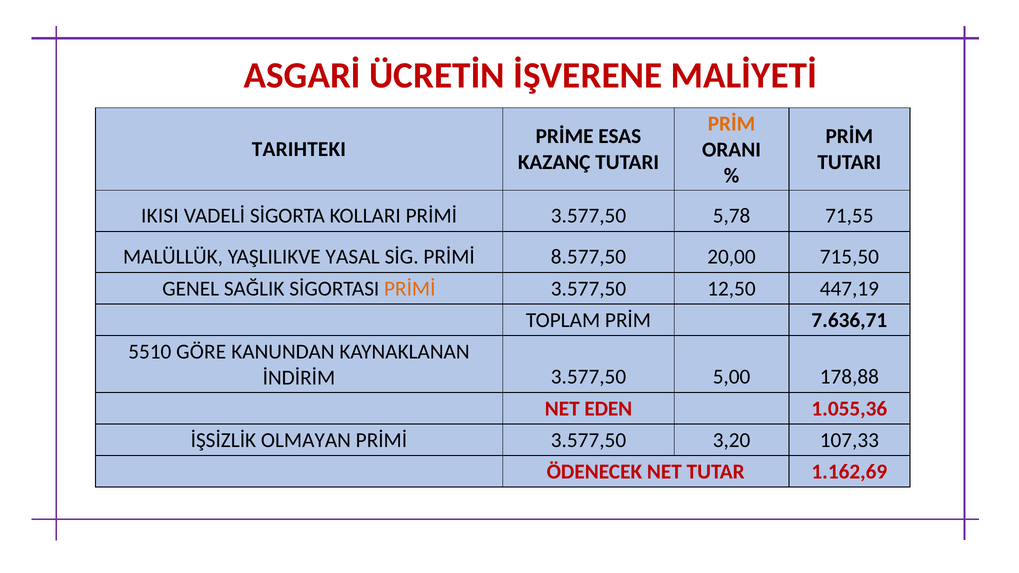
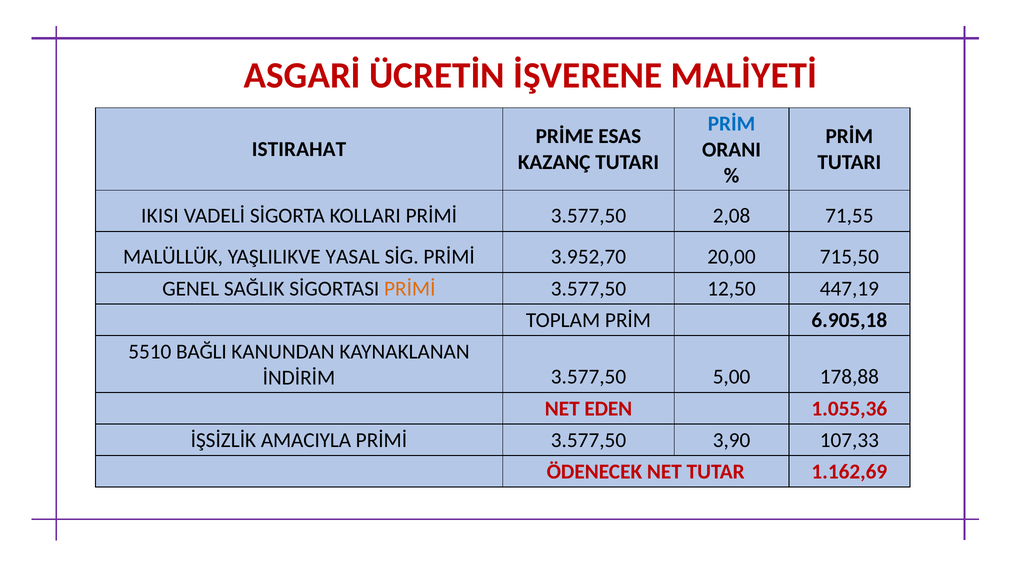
PRİM at (732, 124) colour: orange -> blue
TARIHTEKI: TARIHTEKI -> ISTIRAHAT
5,78: 5,78 -> 2,08
8.577,50: 8.577,50 -> 3.952,70
7.636,71: 7.636,71 -> 6.905,18
GÖRE: GÖRE -> BAĞLI
OLMAYAN: OLMAYAN -> AMACIYLA
3,20: 3,20 -> 3,90
